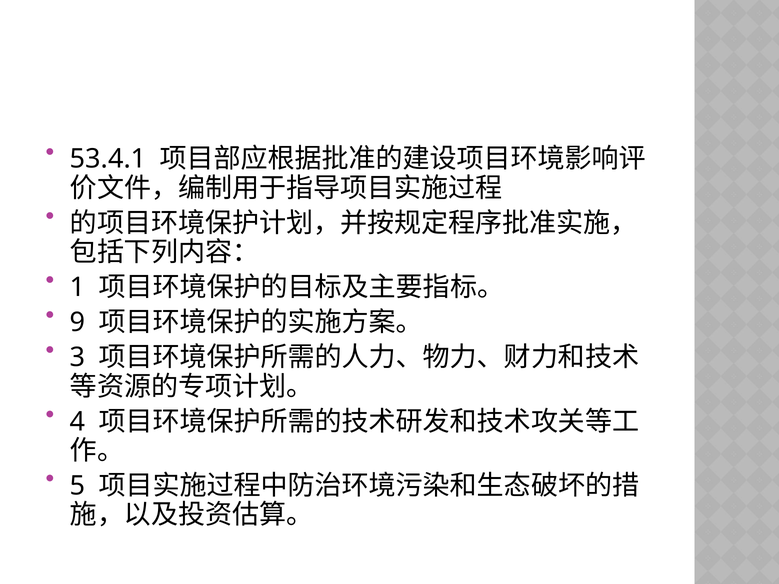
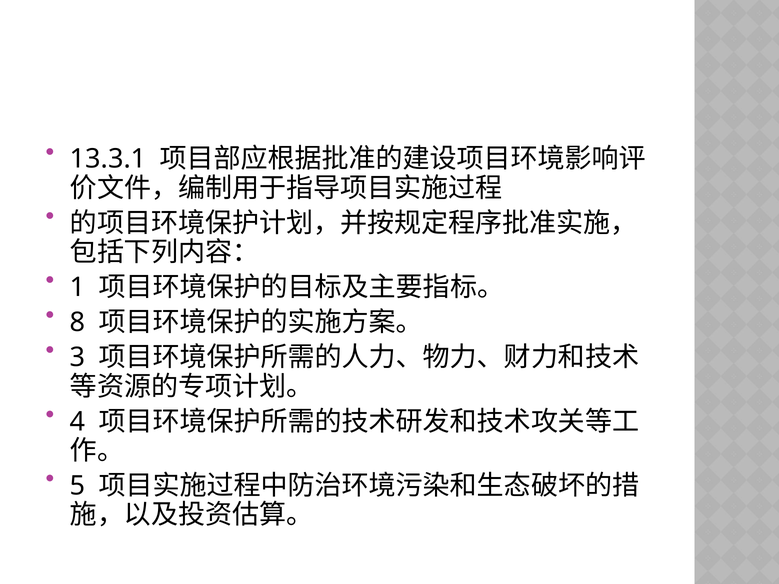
53.4.1: 53.4.1 -> 13.3.1
9: 9 -> 8
